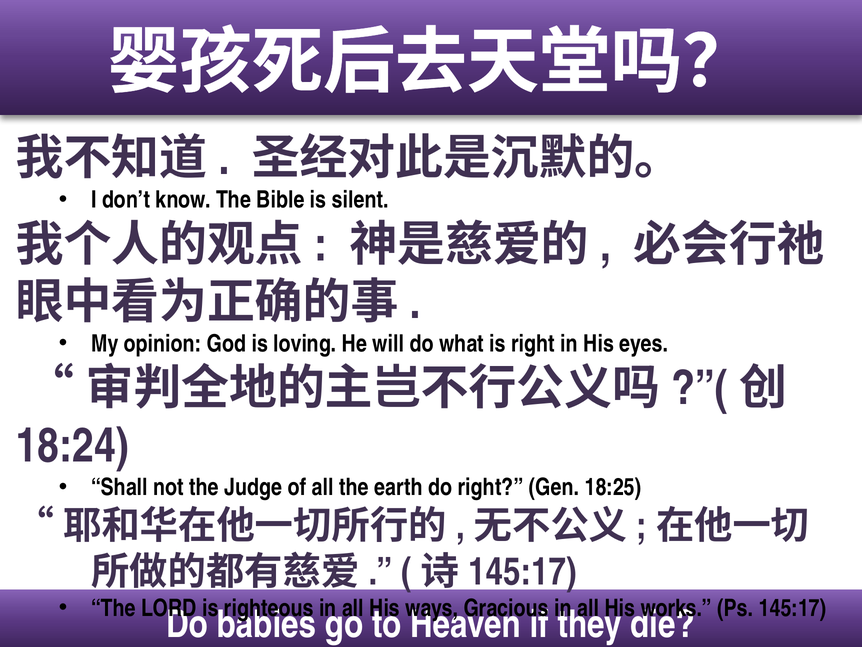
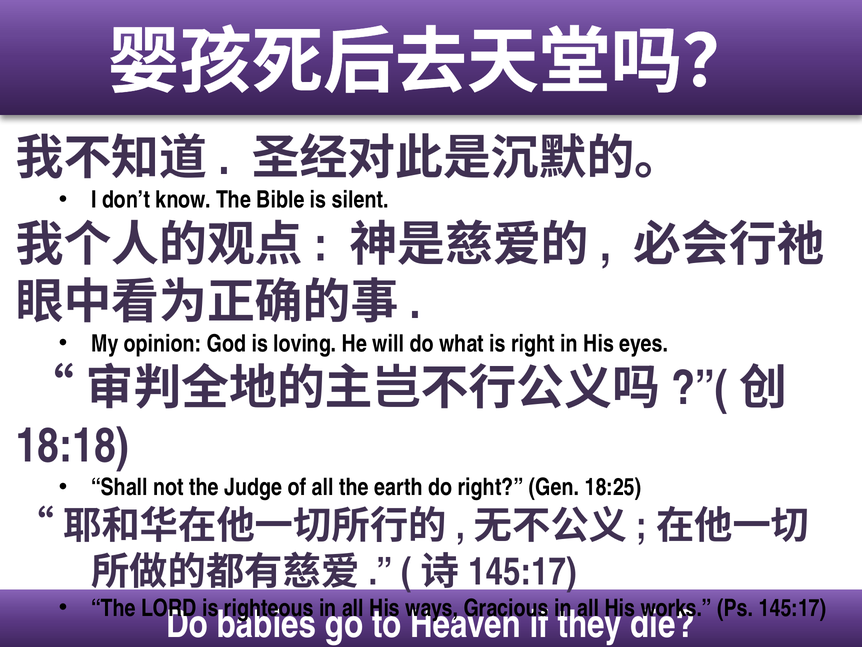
18:24: 18:24 -> 18:18
